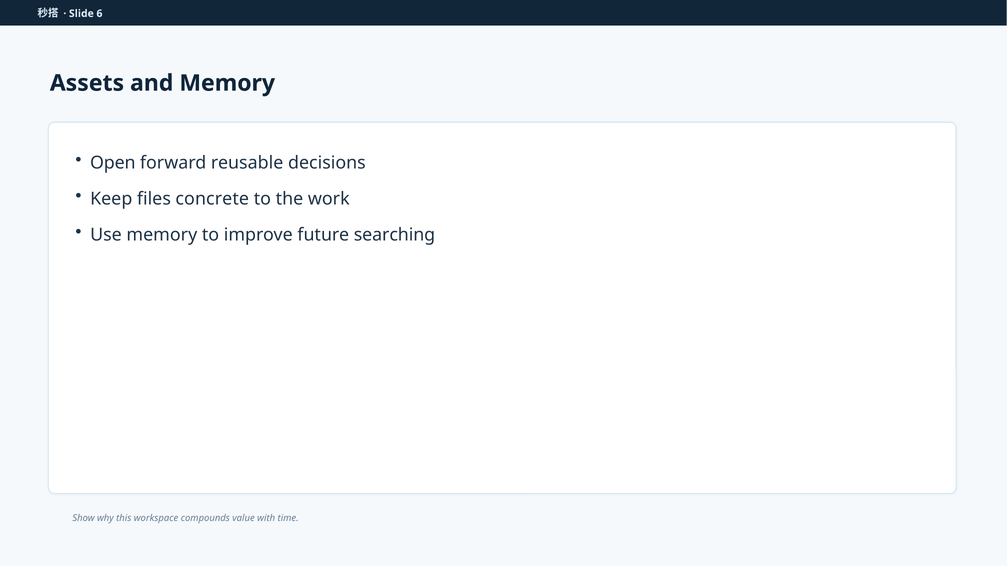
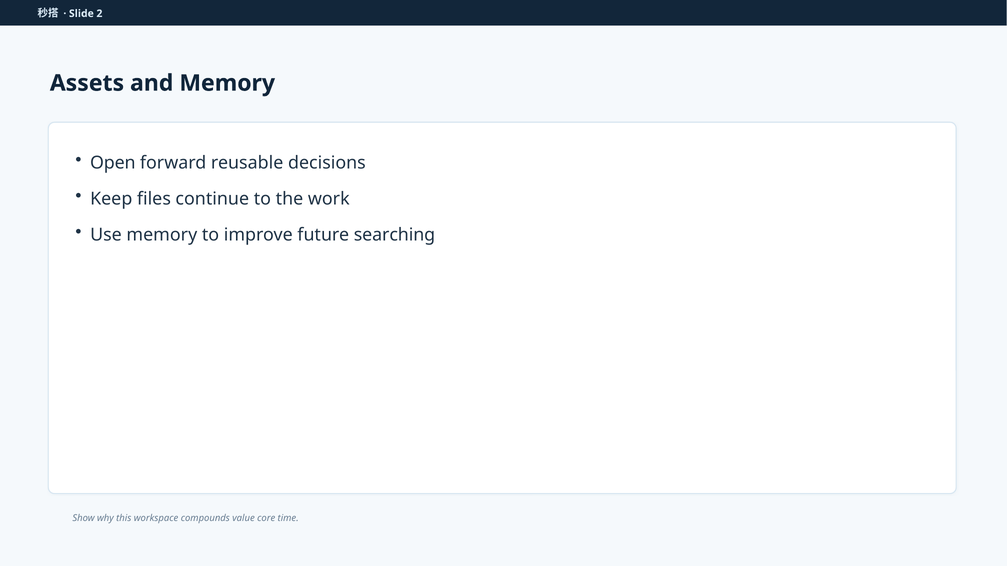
6: 6 -> 2
concrete: concrete -> continue
with: with -> core
